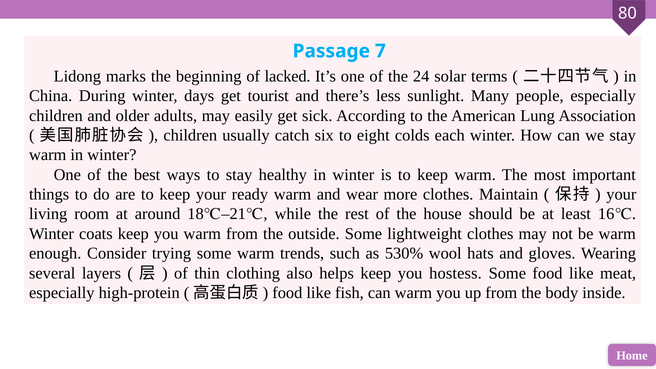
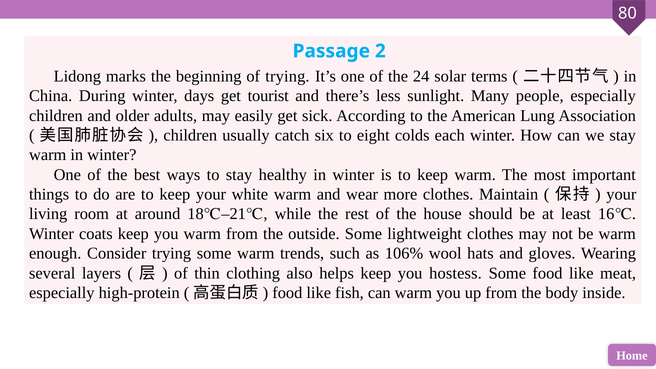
7: 7 -> 2
of lacked: lacked -> trying
ready: ready -> white
530%: 530% -> 106%
